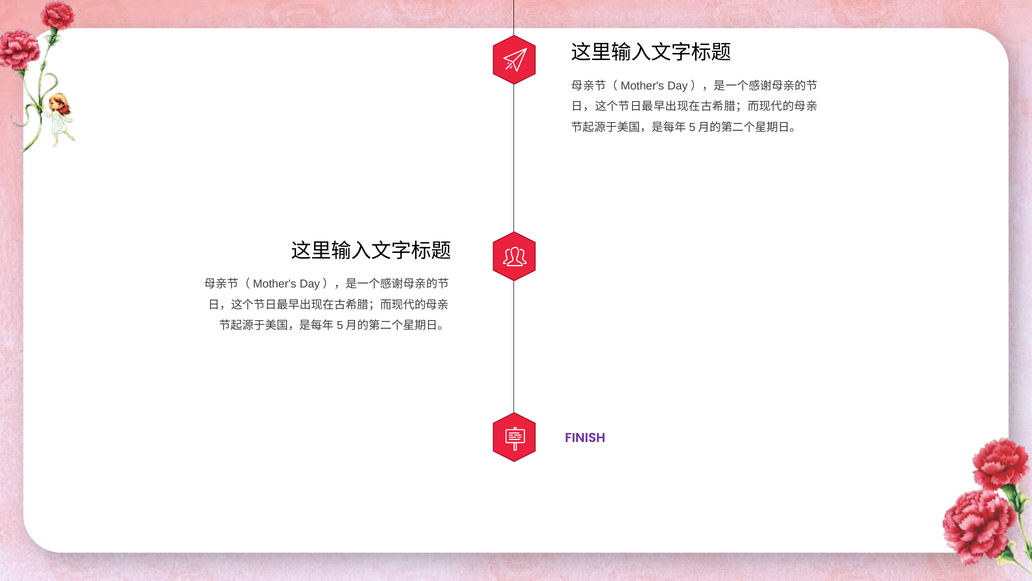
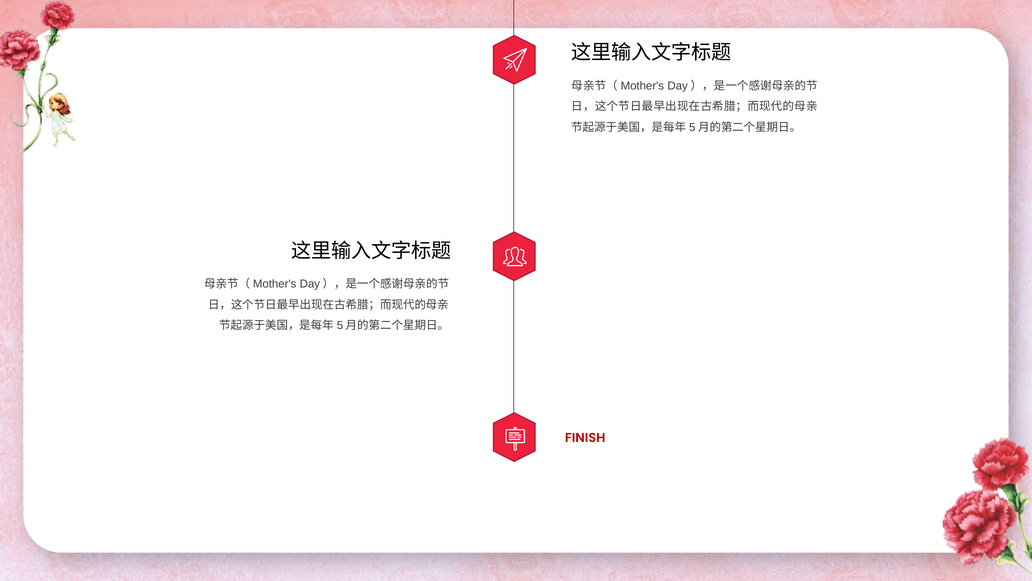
FINISH colour: purple -> red
